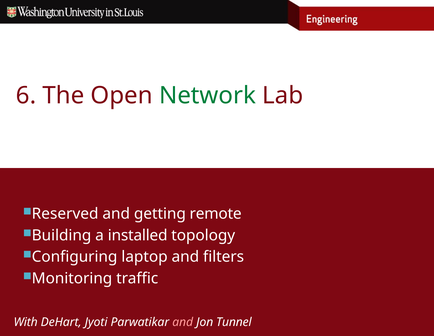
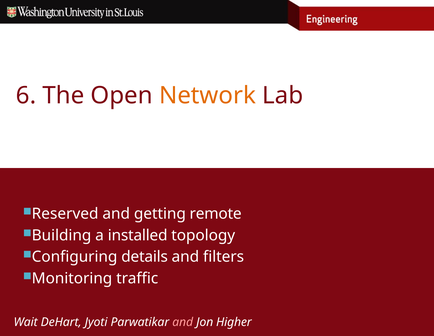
Network colour: green -> orange
laptop: laptop -> details
With: With -> Wait
Tunnel: Tunnel -> Higher
